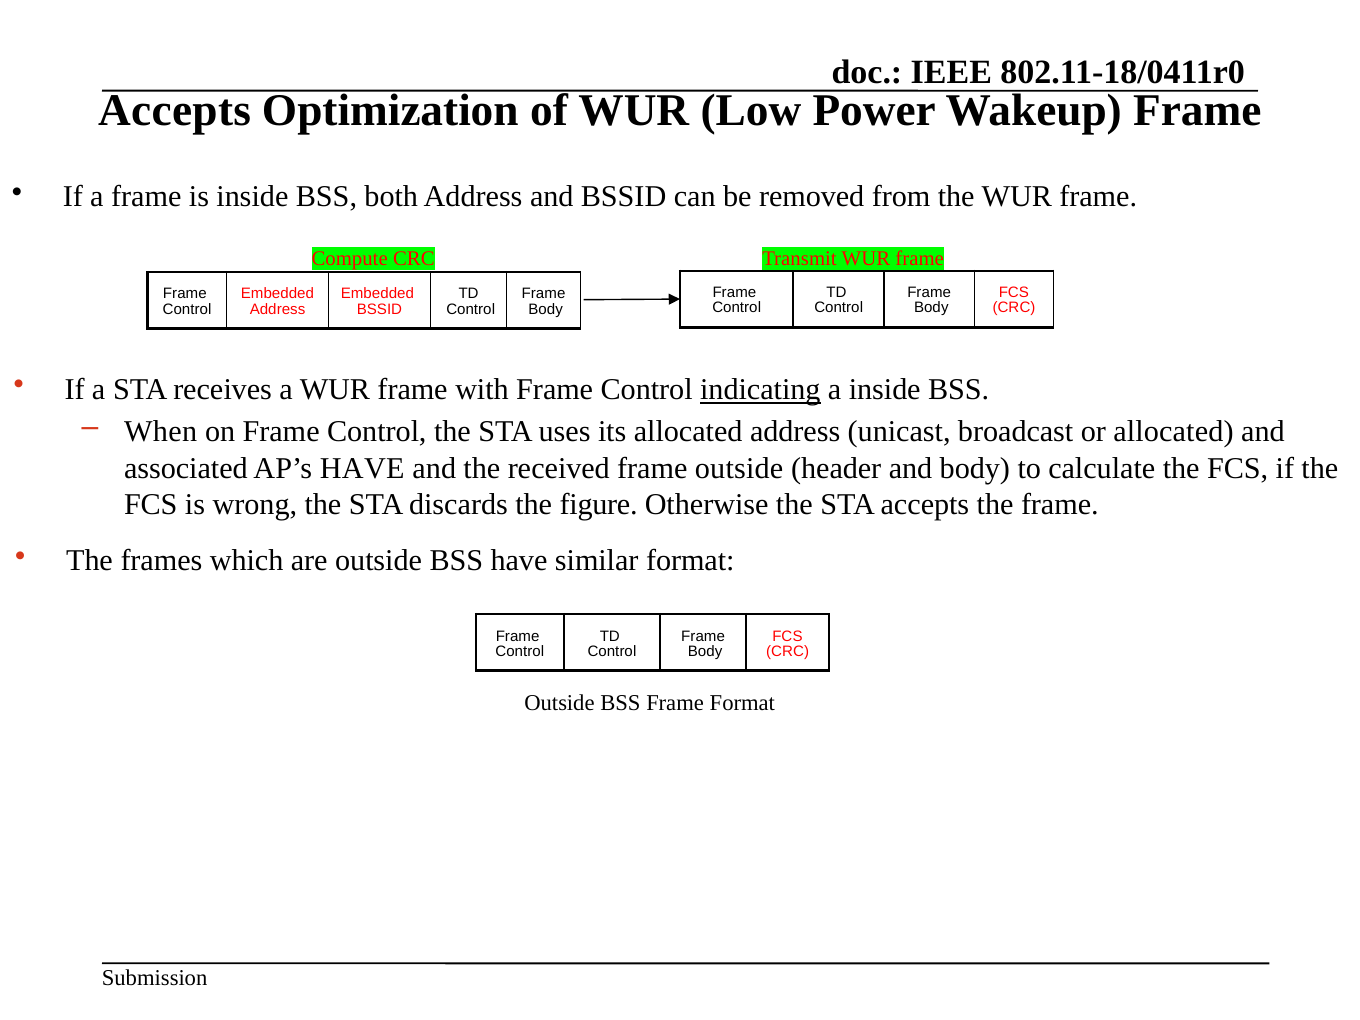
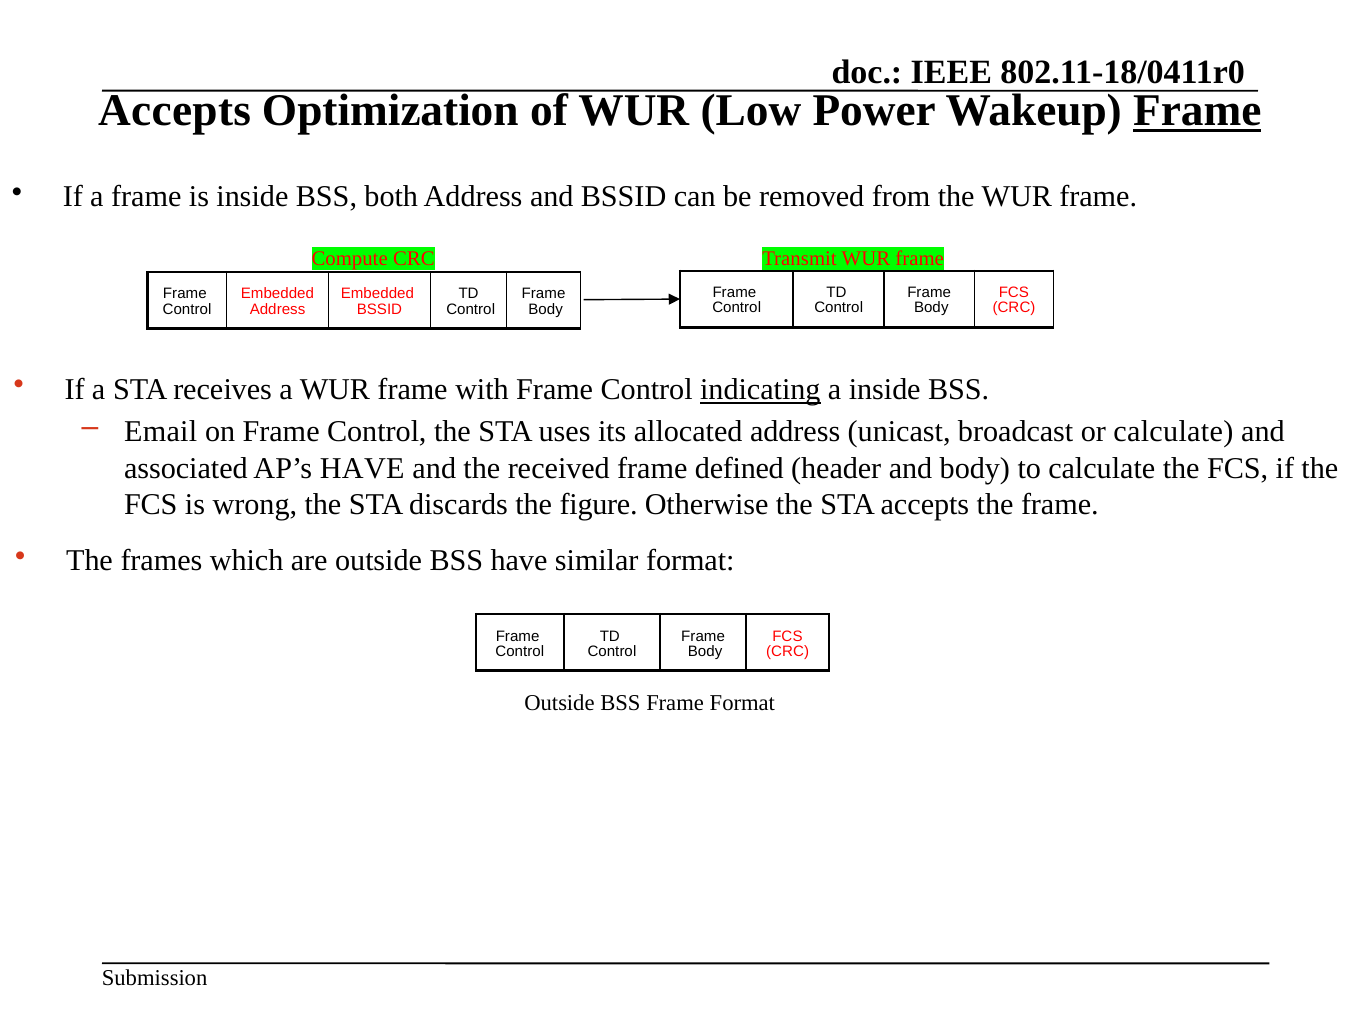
Frame at (1197, 111) underline: none -> present
When: When -> Email
or allocated: allocated -> calculate
frame outside: outside -> defined
